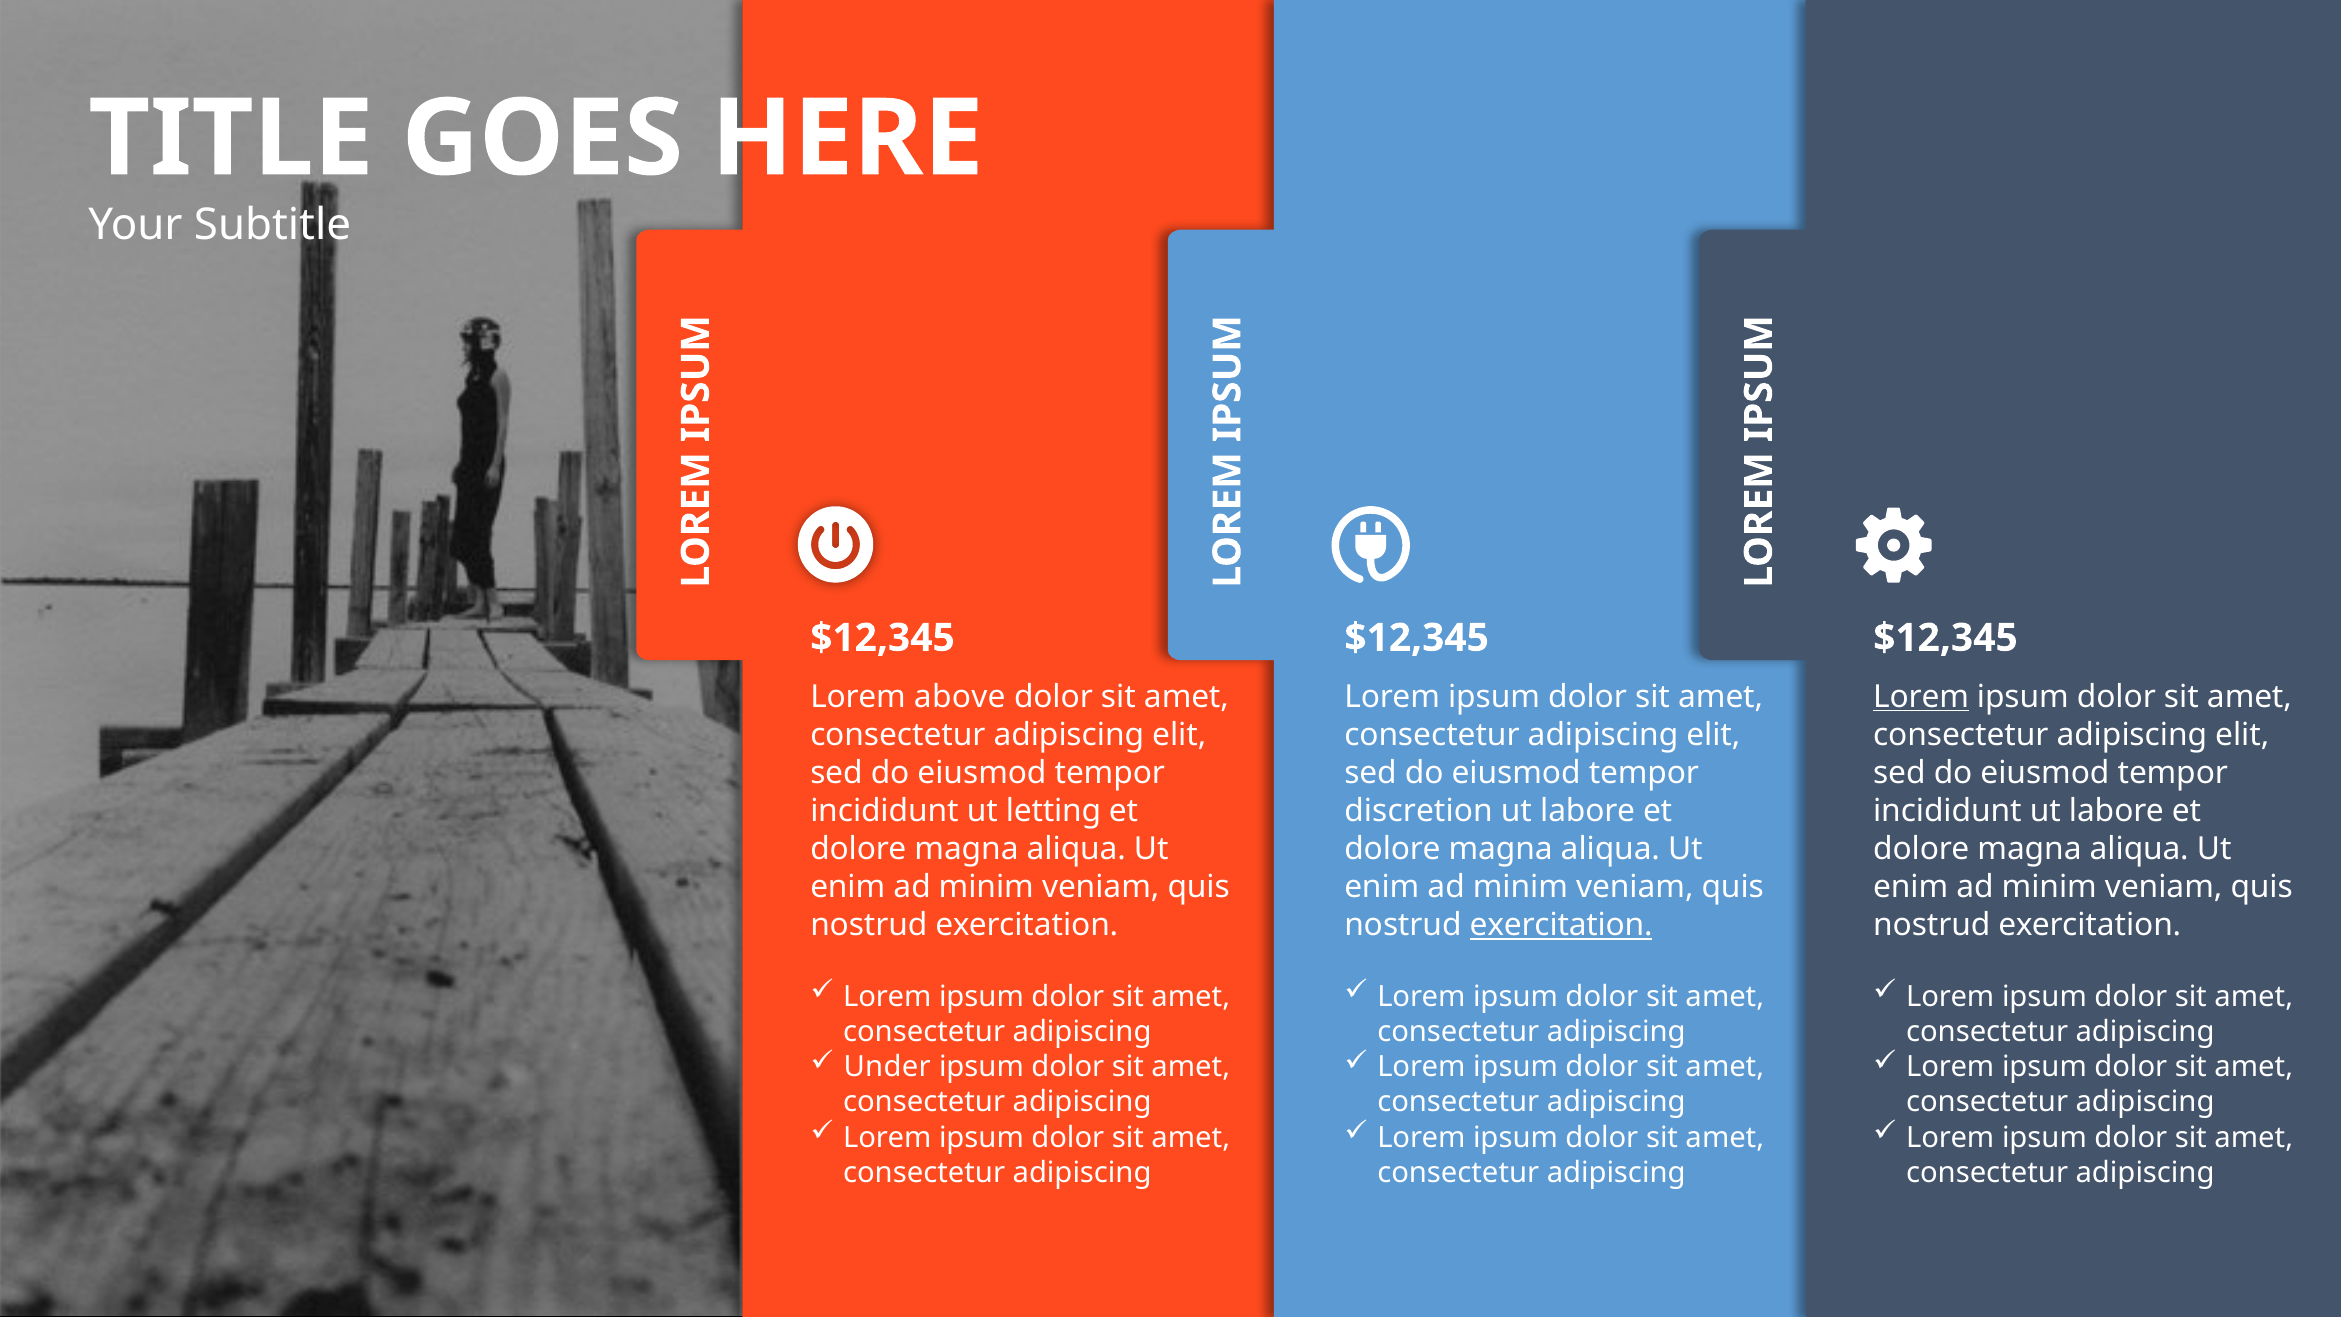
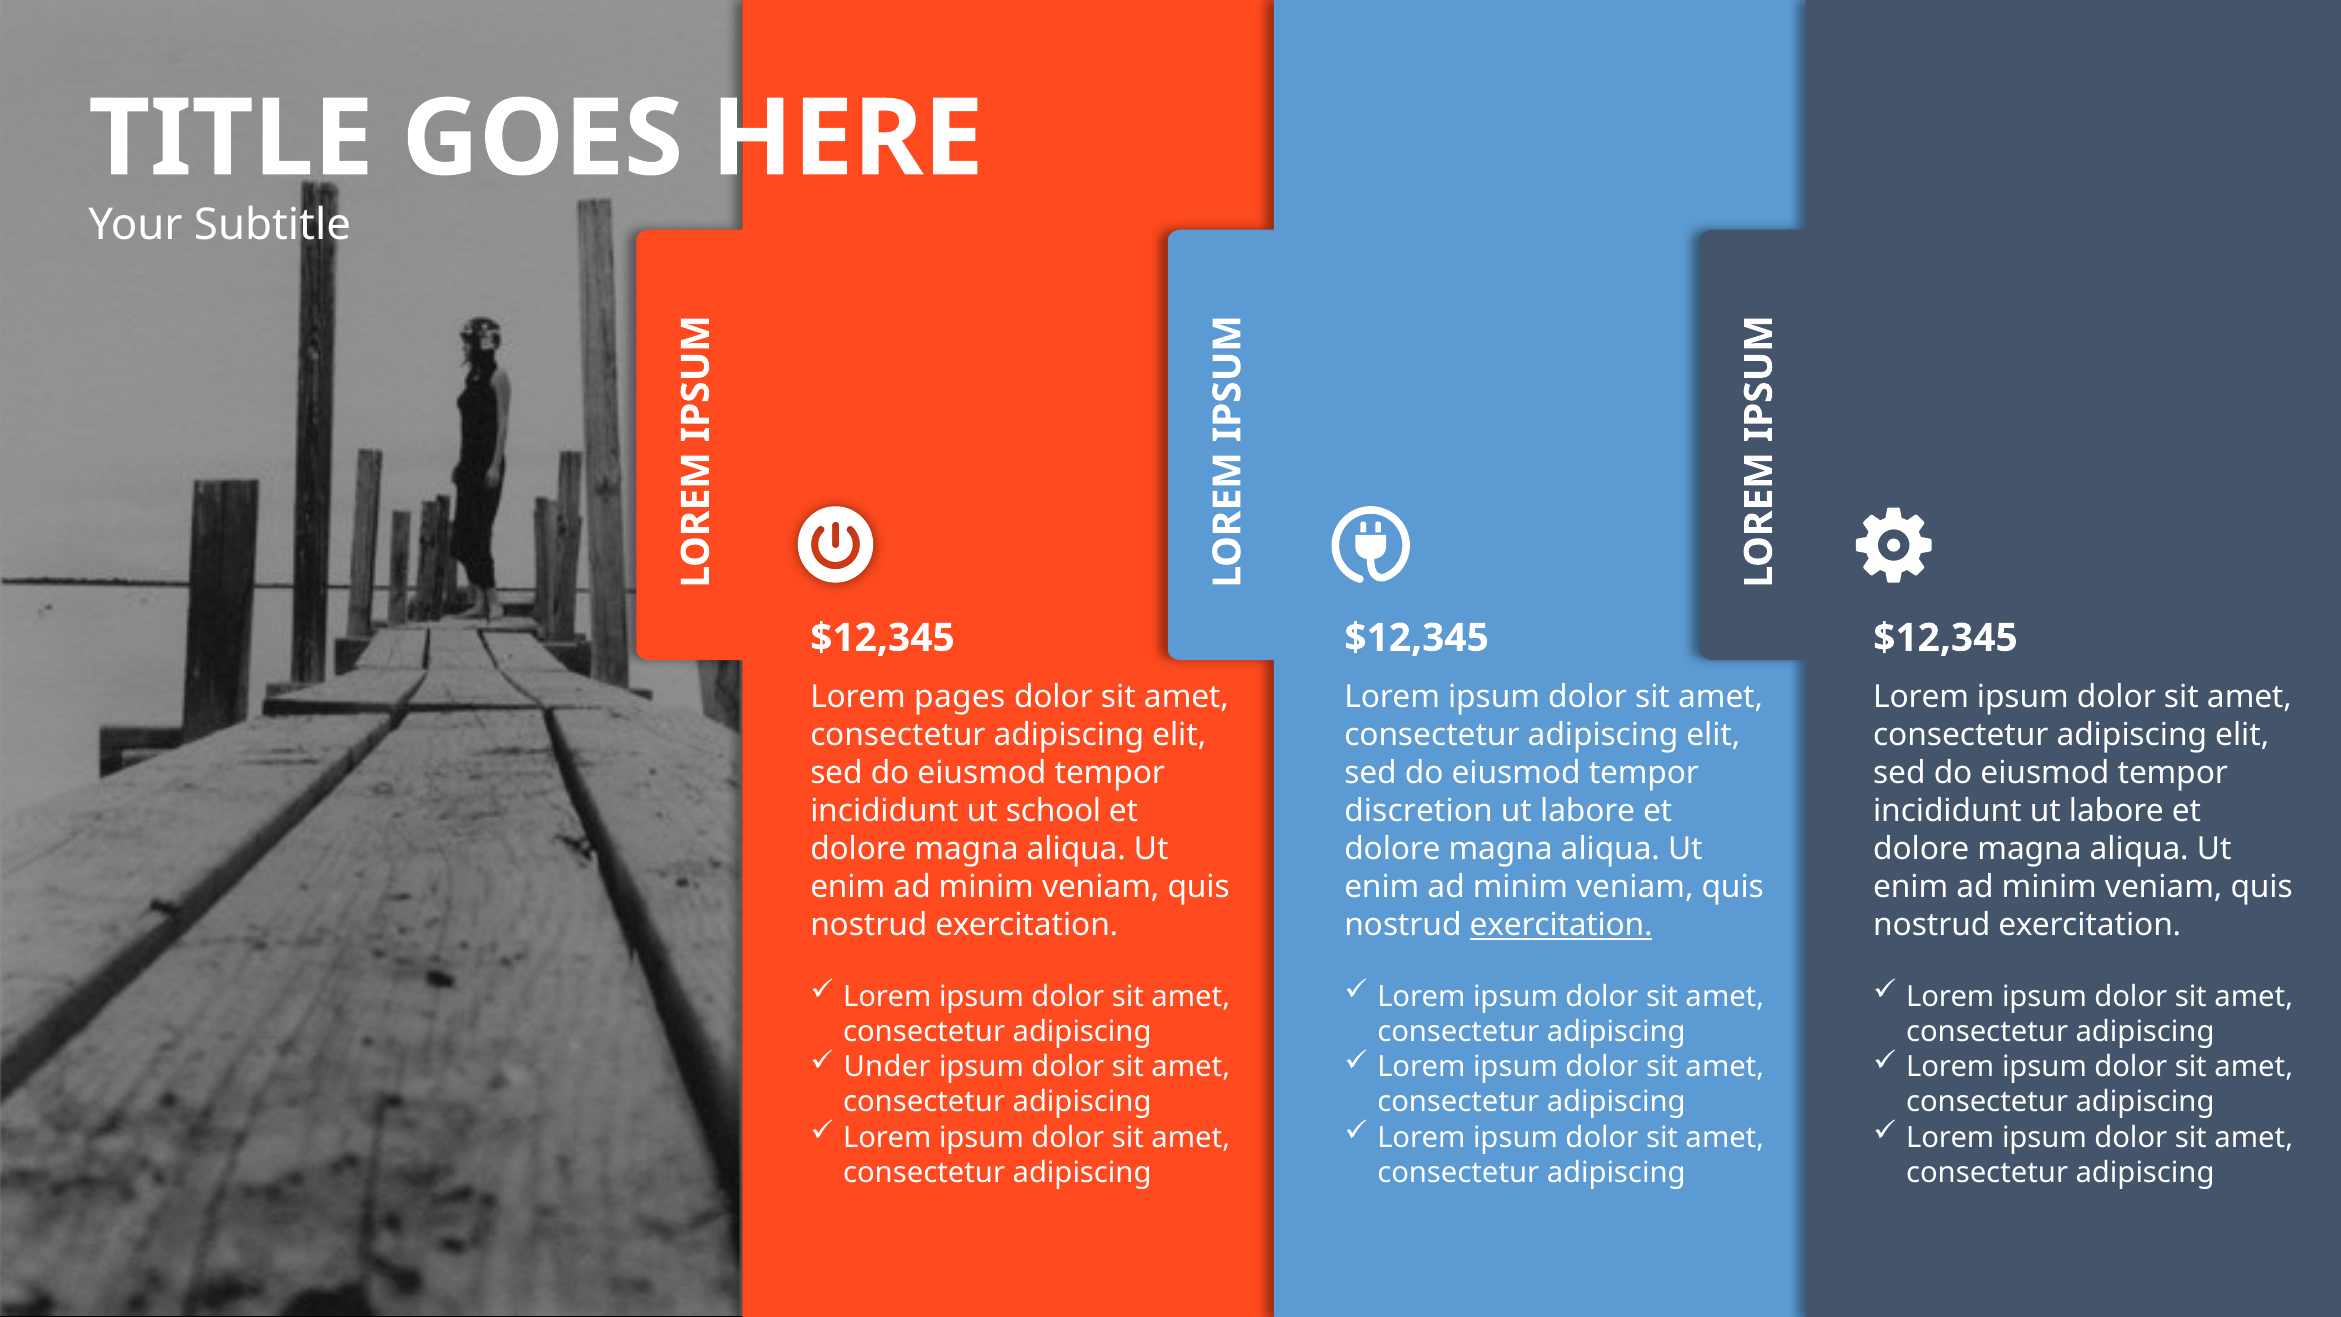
above: above -> pages
Lorem at (1921, 697) underline: present -> none
letting: letting -> school
